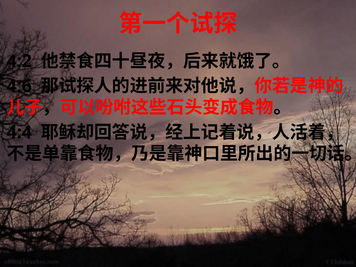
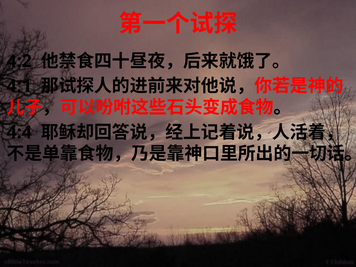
4:6: 4:6 -> 4:1
